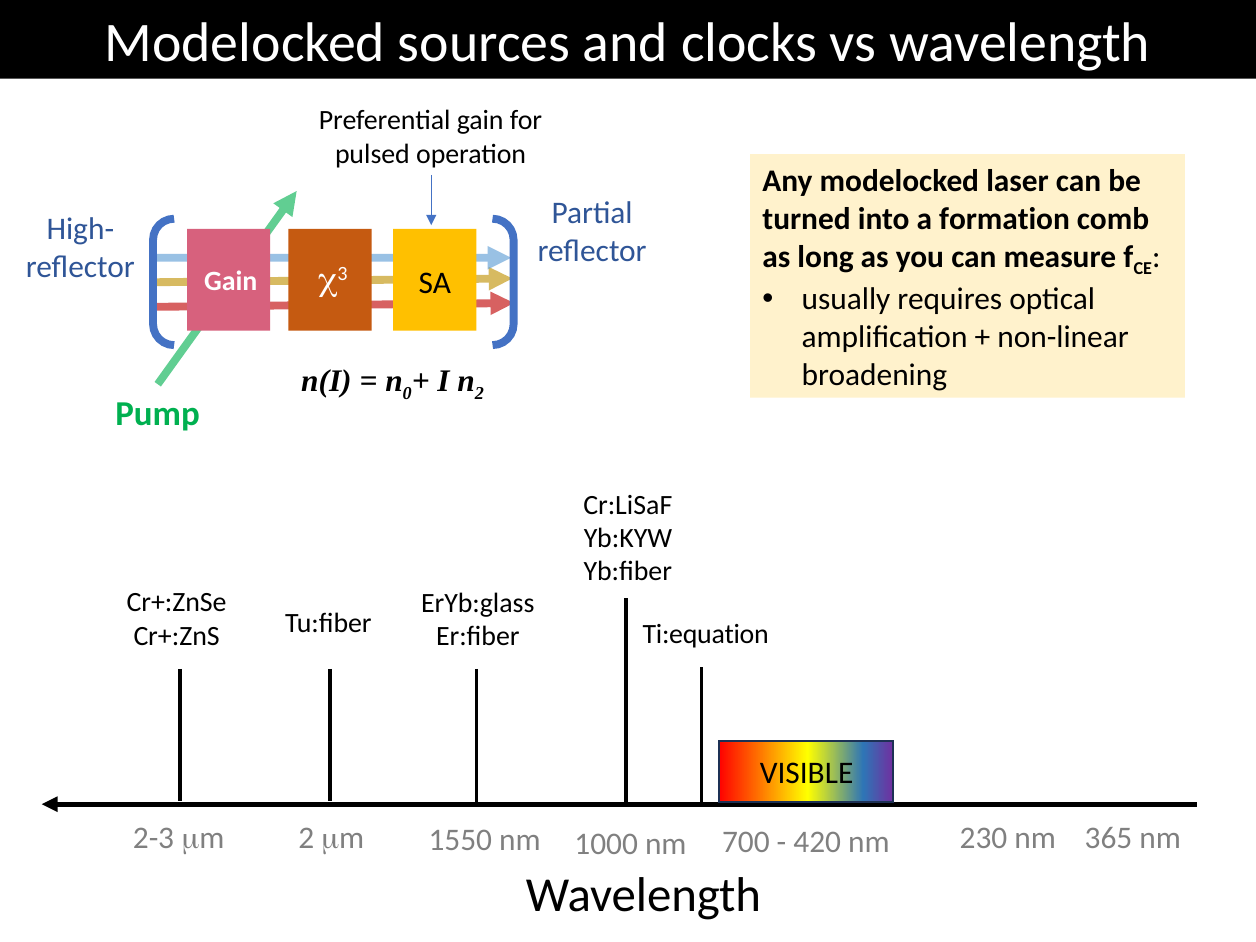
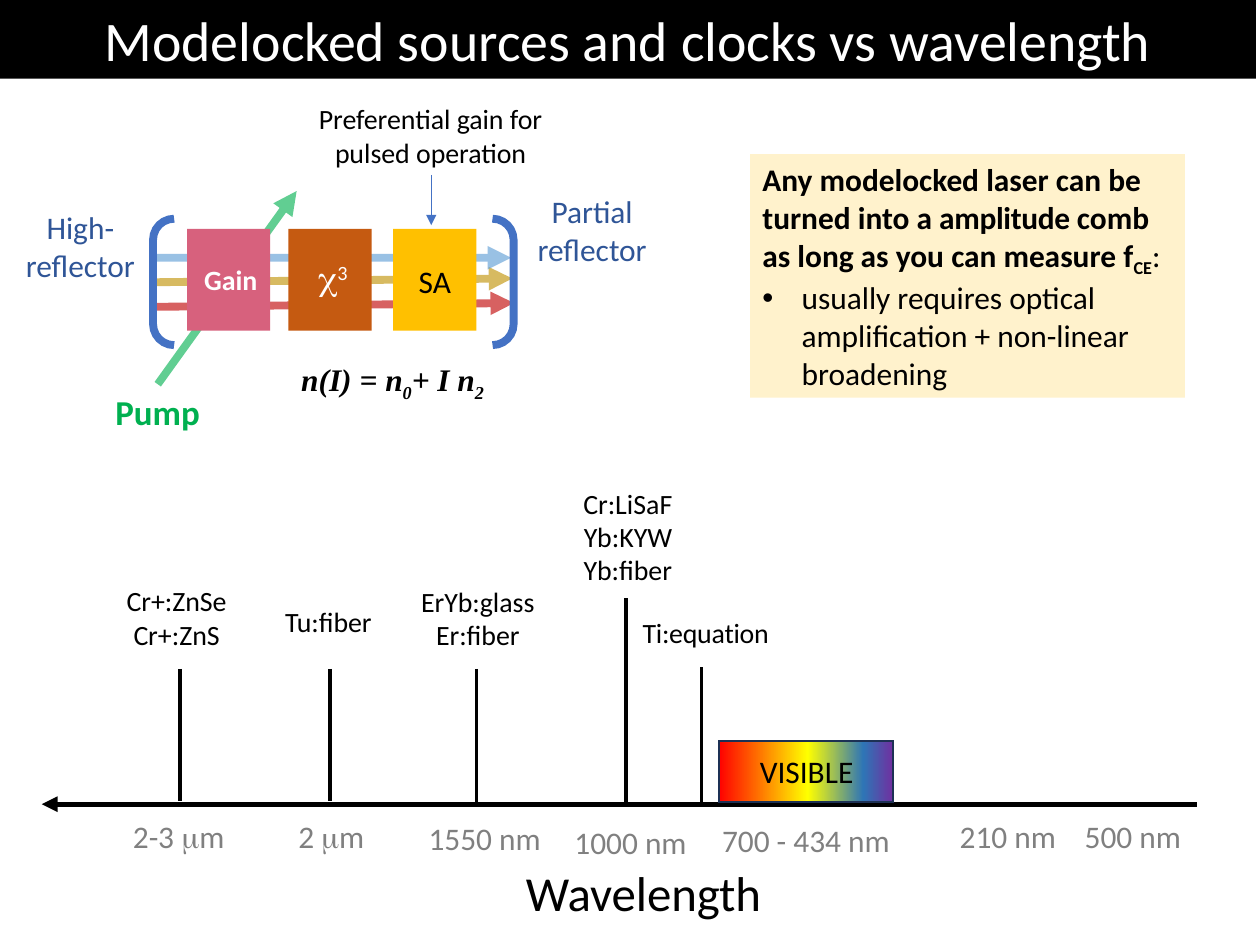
formation: formation -> amplitude
230: 230 -> 210
365: 365 -> 500
420: 420 -> 434
